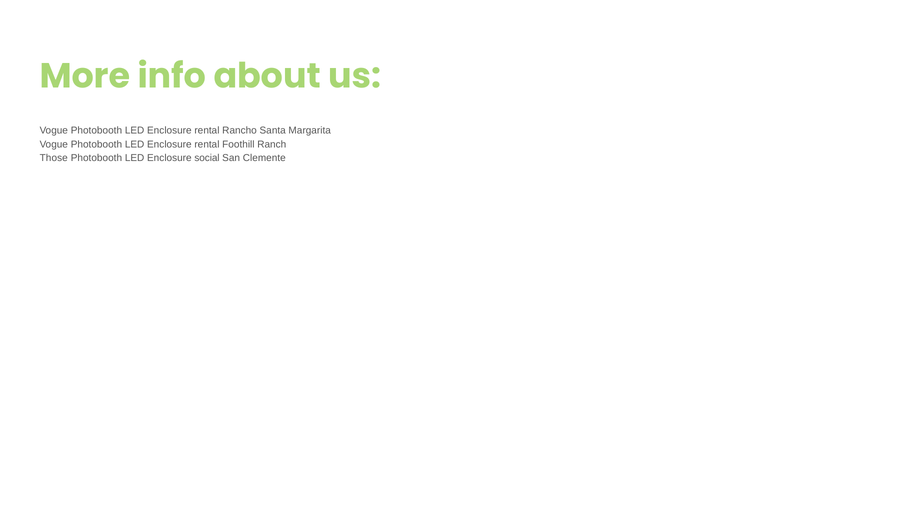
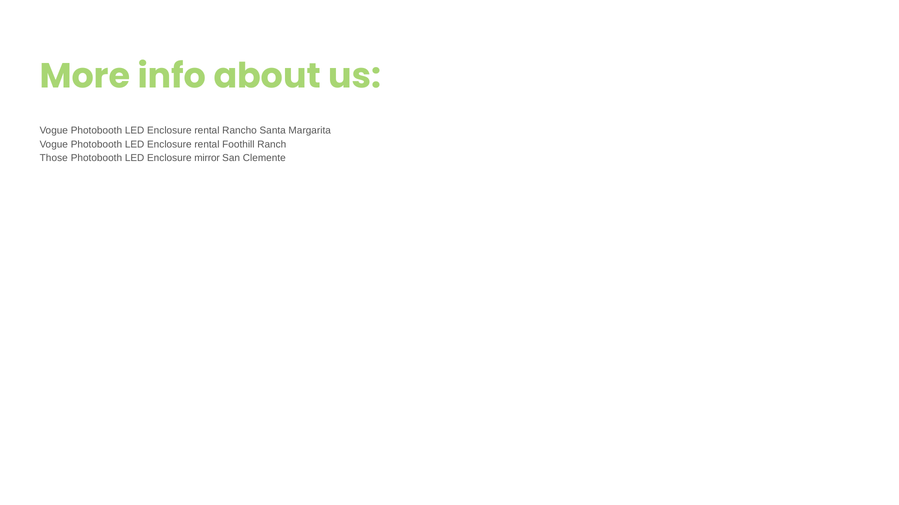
social: social -> mirror
